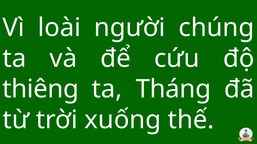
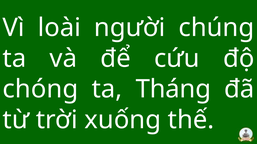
thiêng: thiêng -> chóng
